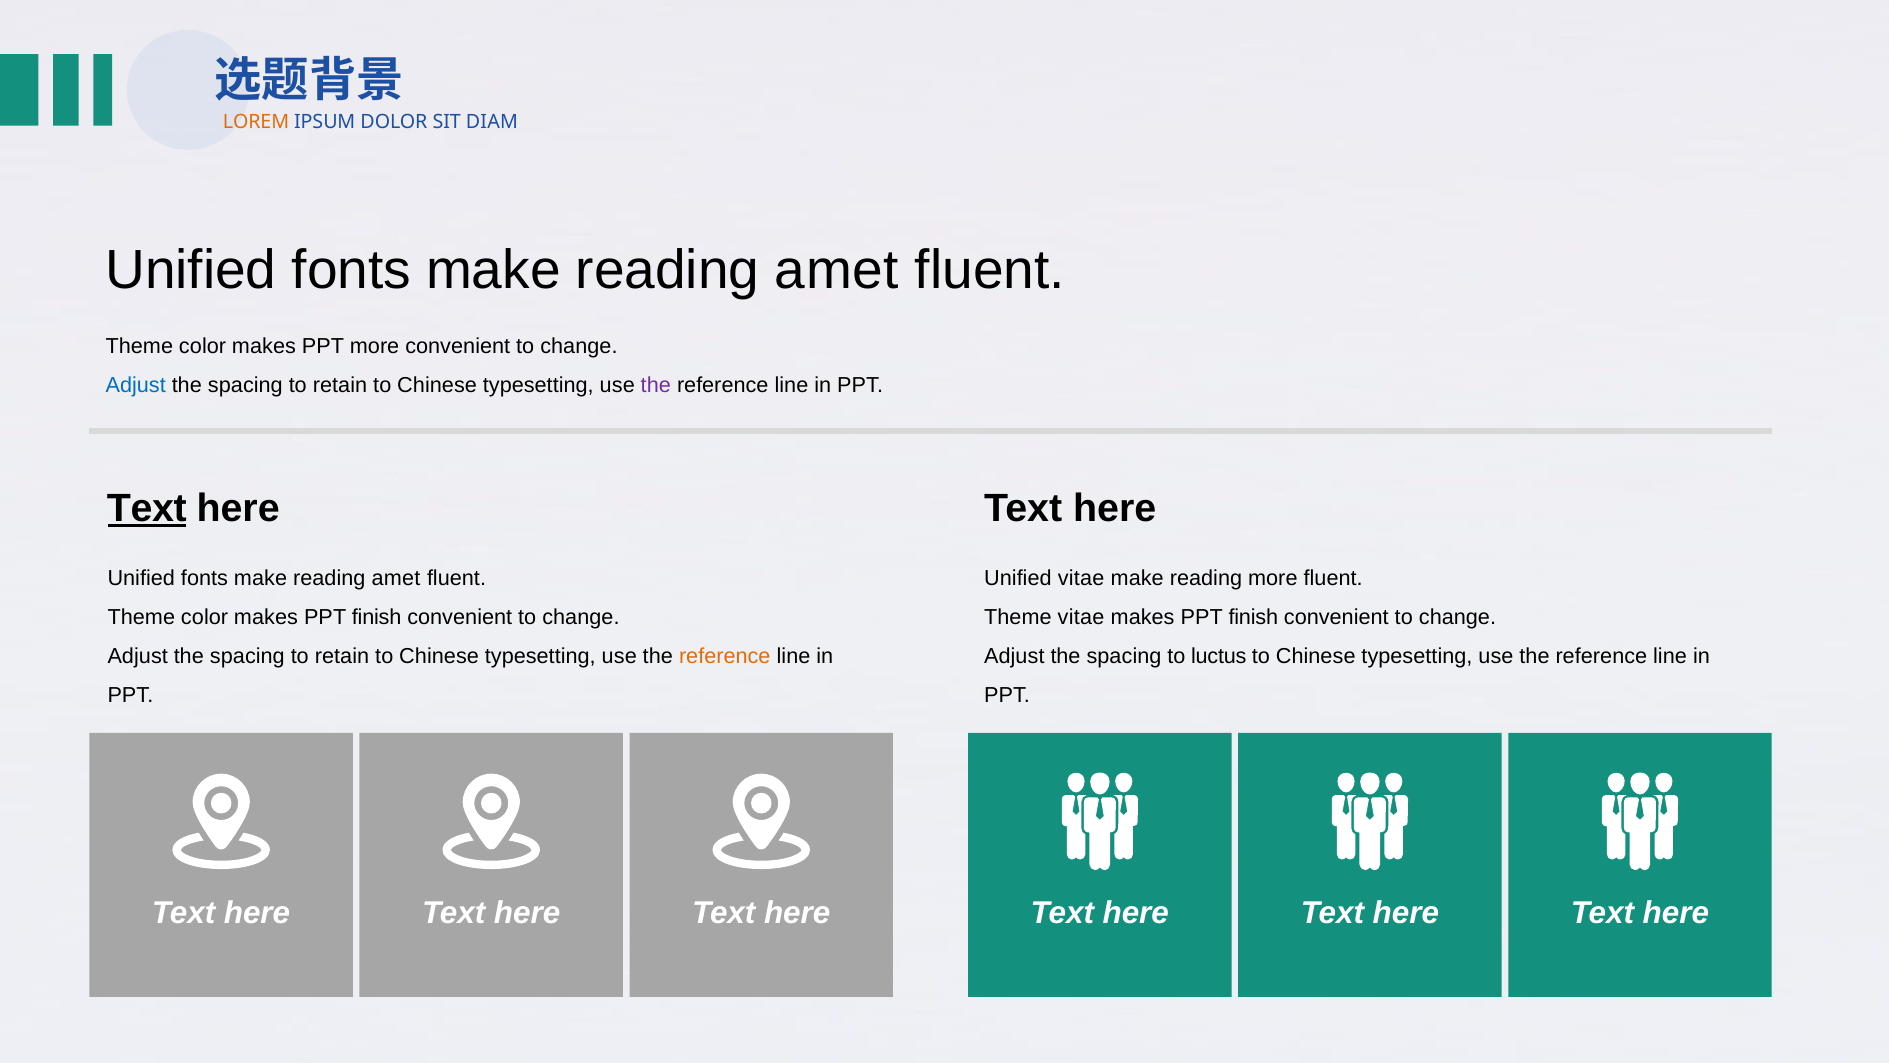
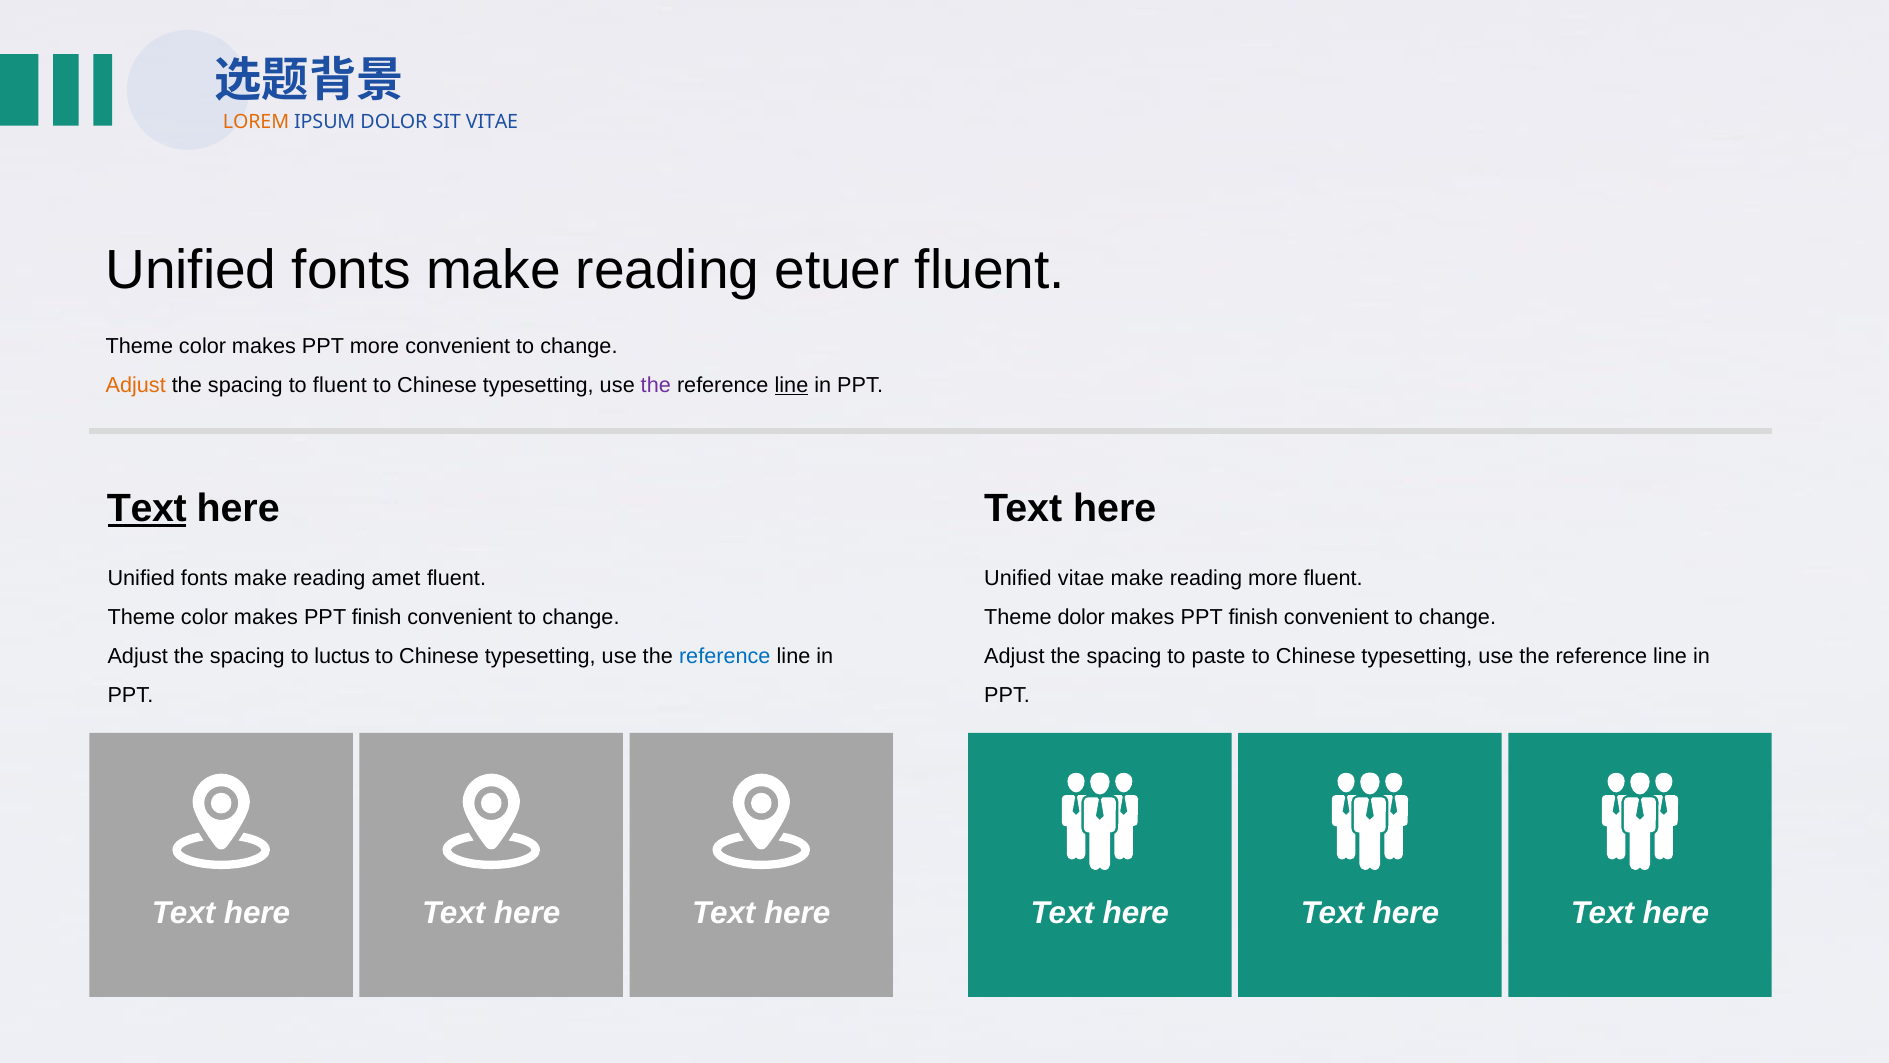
SIT DIAM: DIAM -> VITAE
amet at (837, 270): amet -> etuer
Adjust at (136, 385) colour: blue -> orange
retain at (340, 385): retain -> fluent
line at (791, 385) underline: none -> present
Theme vitae: vitae -> dolor
retain at (342, 656): retain -> luctus
reference at (725, 656) colour: orange -> blue
luctus: luctus -> paste
